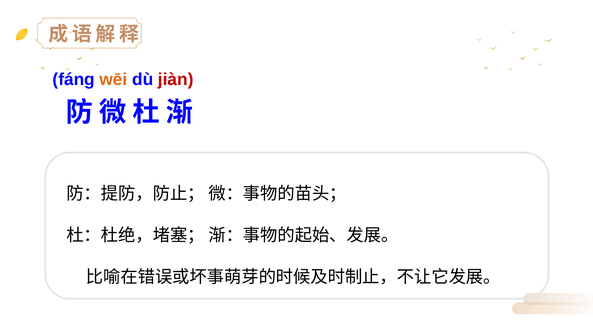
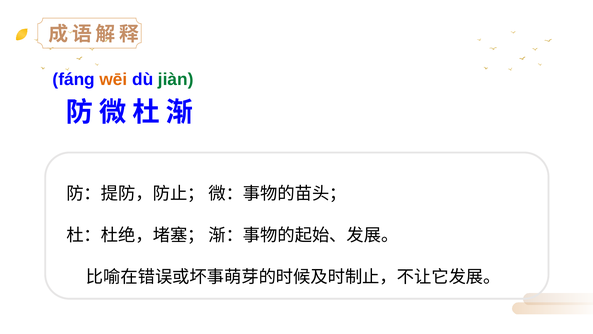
jiàn colour: red -> green
